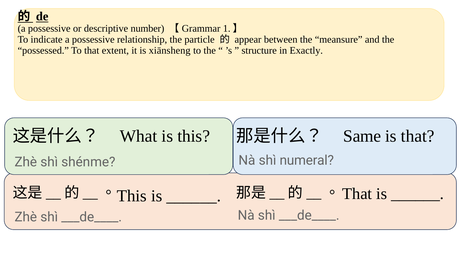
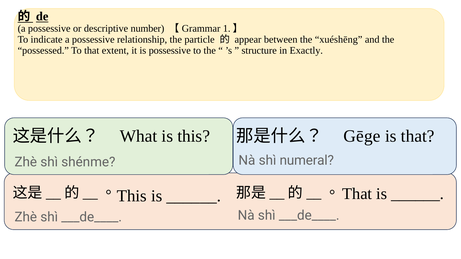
meansure: meansure -> xuéshēng
is xiānsheng: xiānsheng -> possessive
Same: Same -> Gēge
